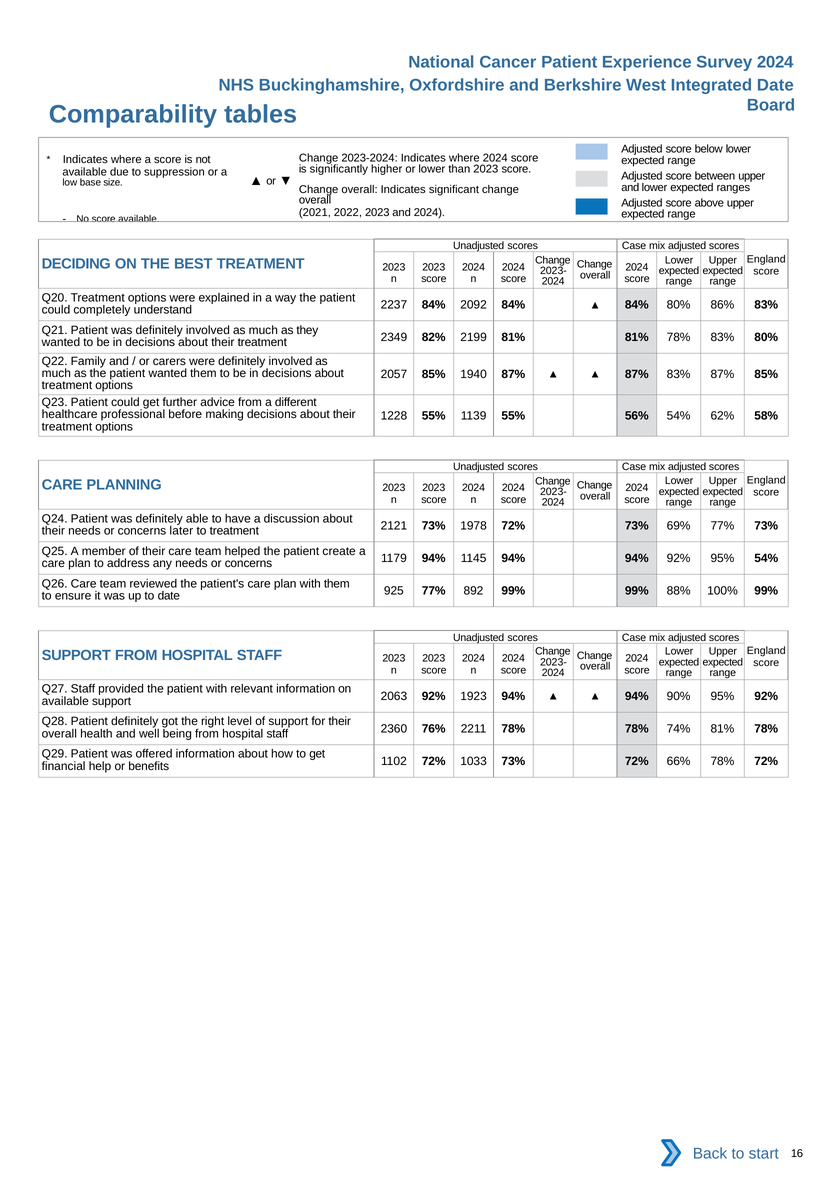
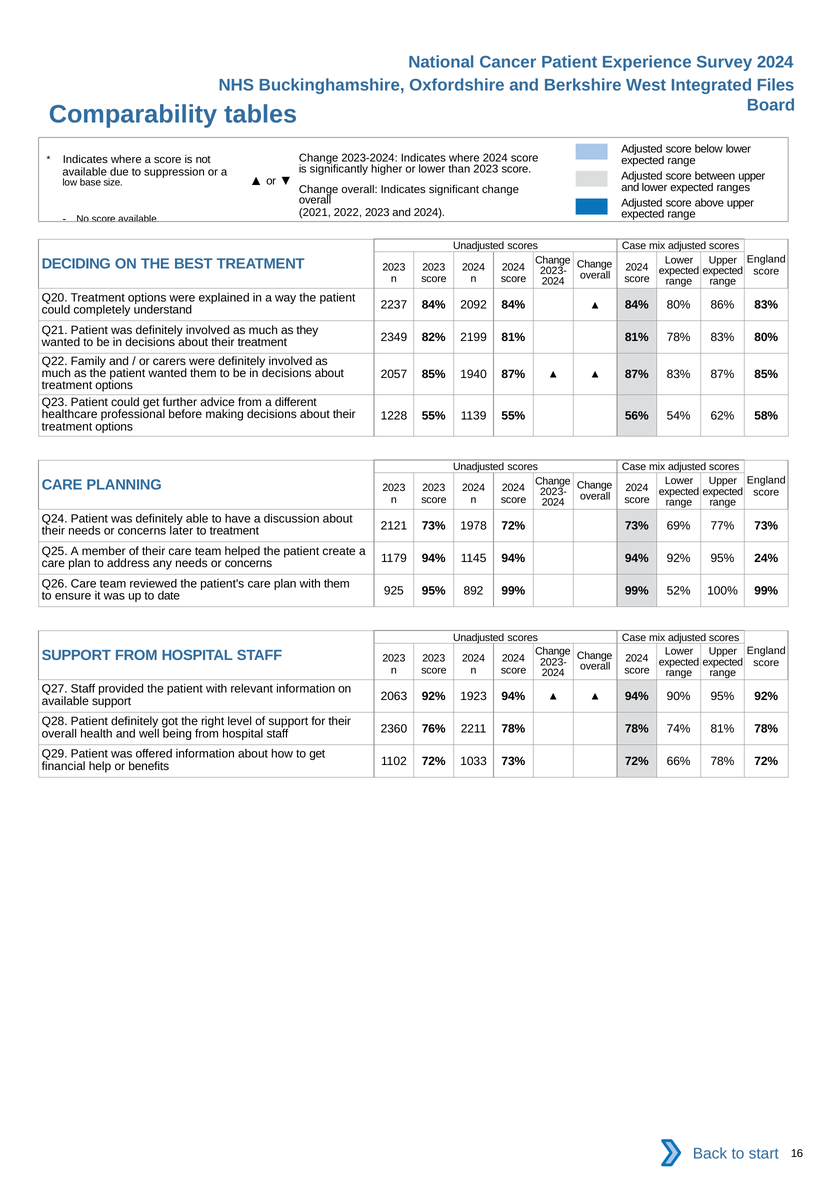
Integrated Date: Date -> Files
95% 54%: 54% -> 24%
925 77%: 77% -> 95%
88%: 88% -> 52%
